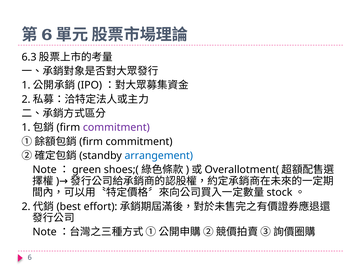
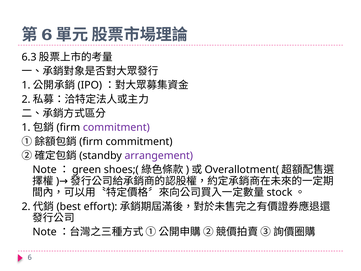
arrangement colour: blue -> purple
